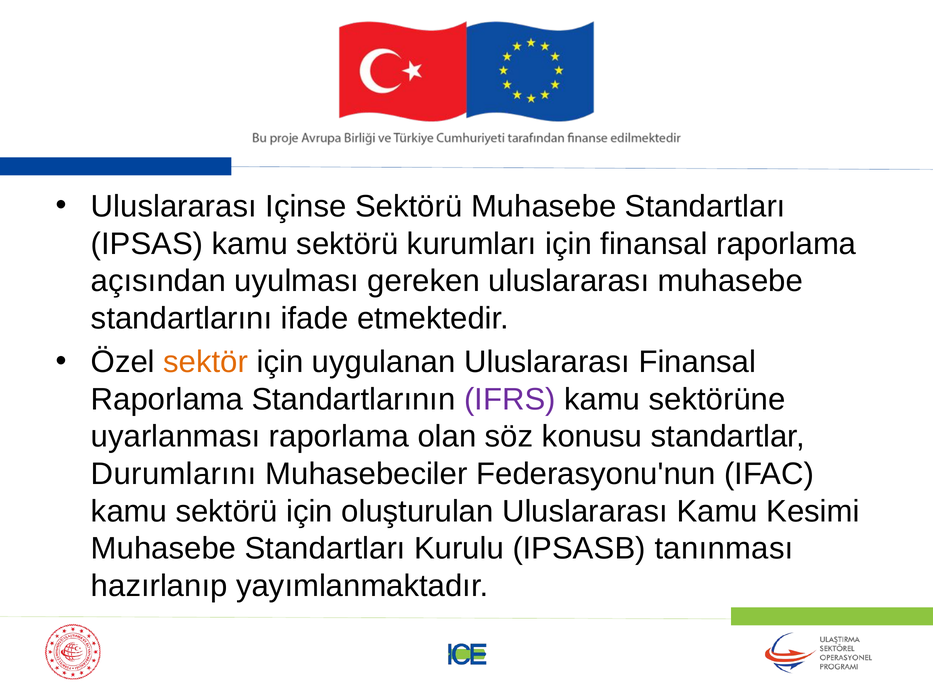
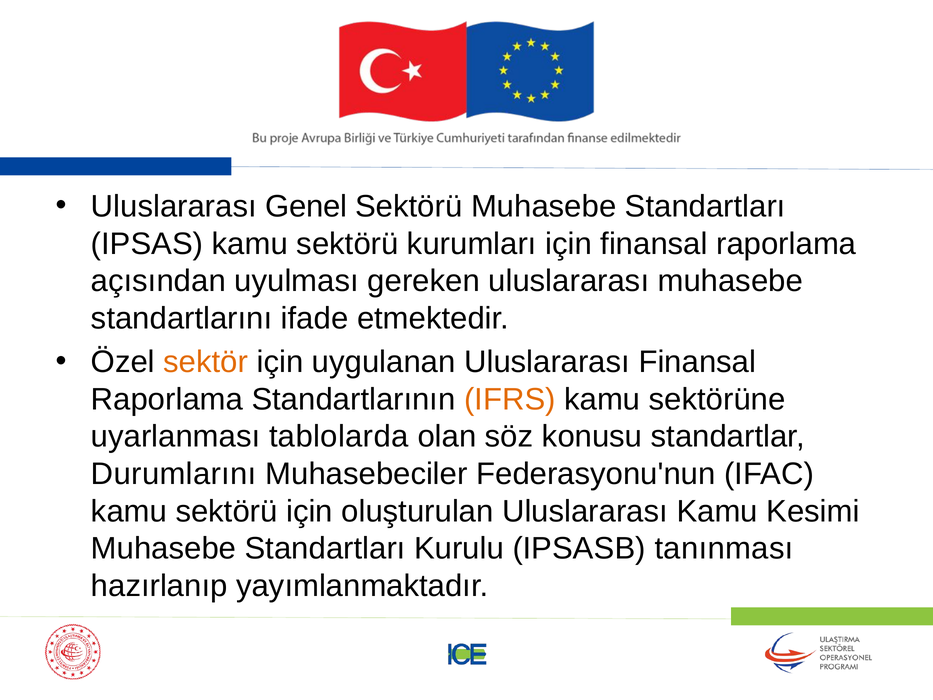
Içinse: Içinse -> Genel
IFRS colour: purple -> orange
uyarlanması raporlama: raporlama -> tablolarda
